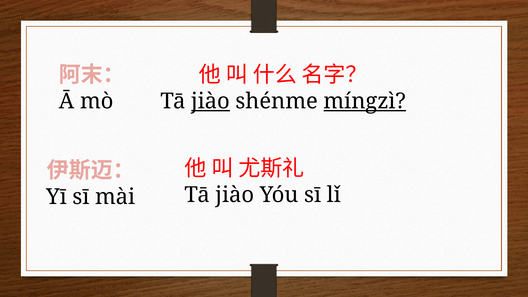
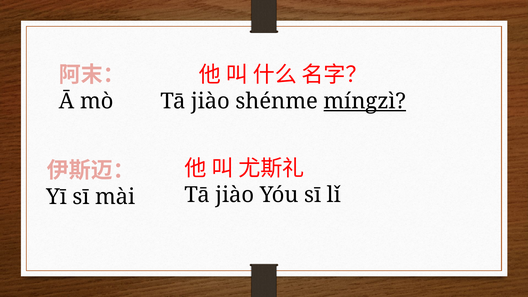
jiào at (211, 101) underline: present -> none
